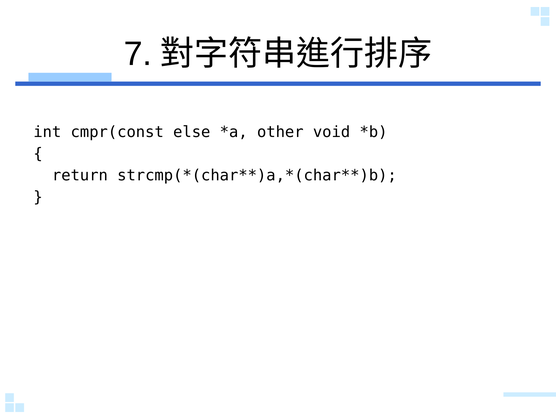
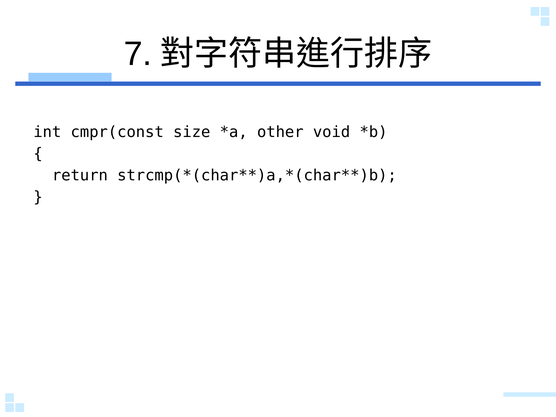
else: else -> size
